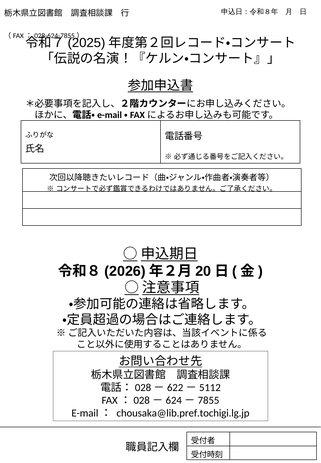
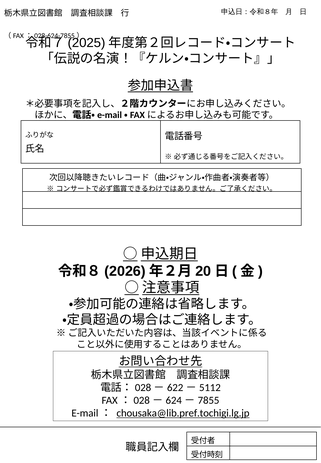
chousaka@lib.pref.tochigi.lg.jp underline: none -> present
